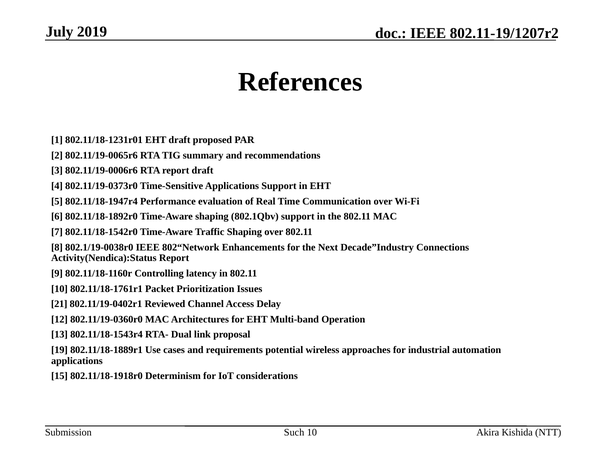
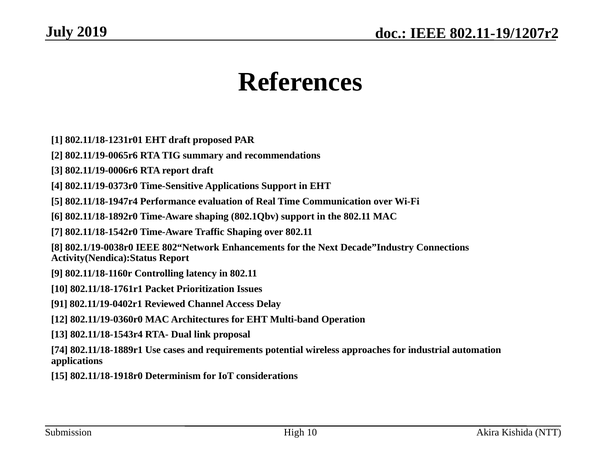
21: 21 -> 91
19: 19 -> 74
Such: Such -> High
